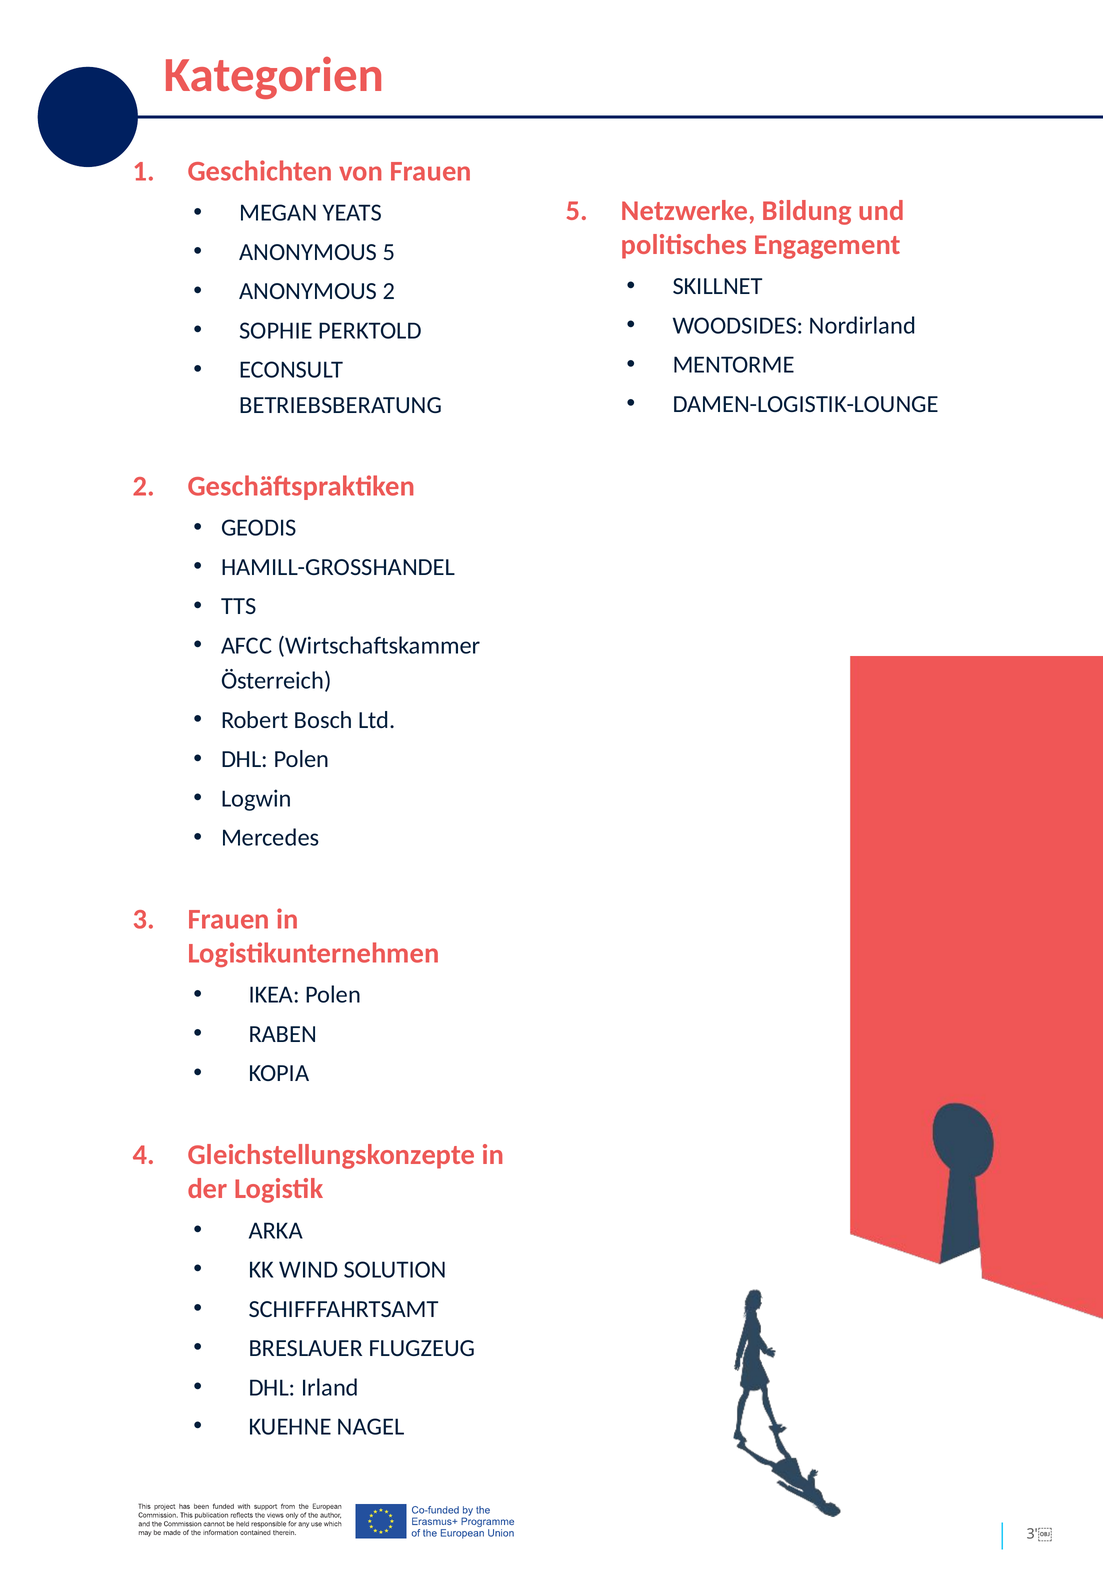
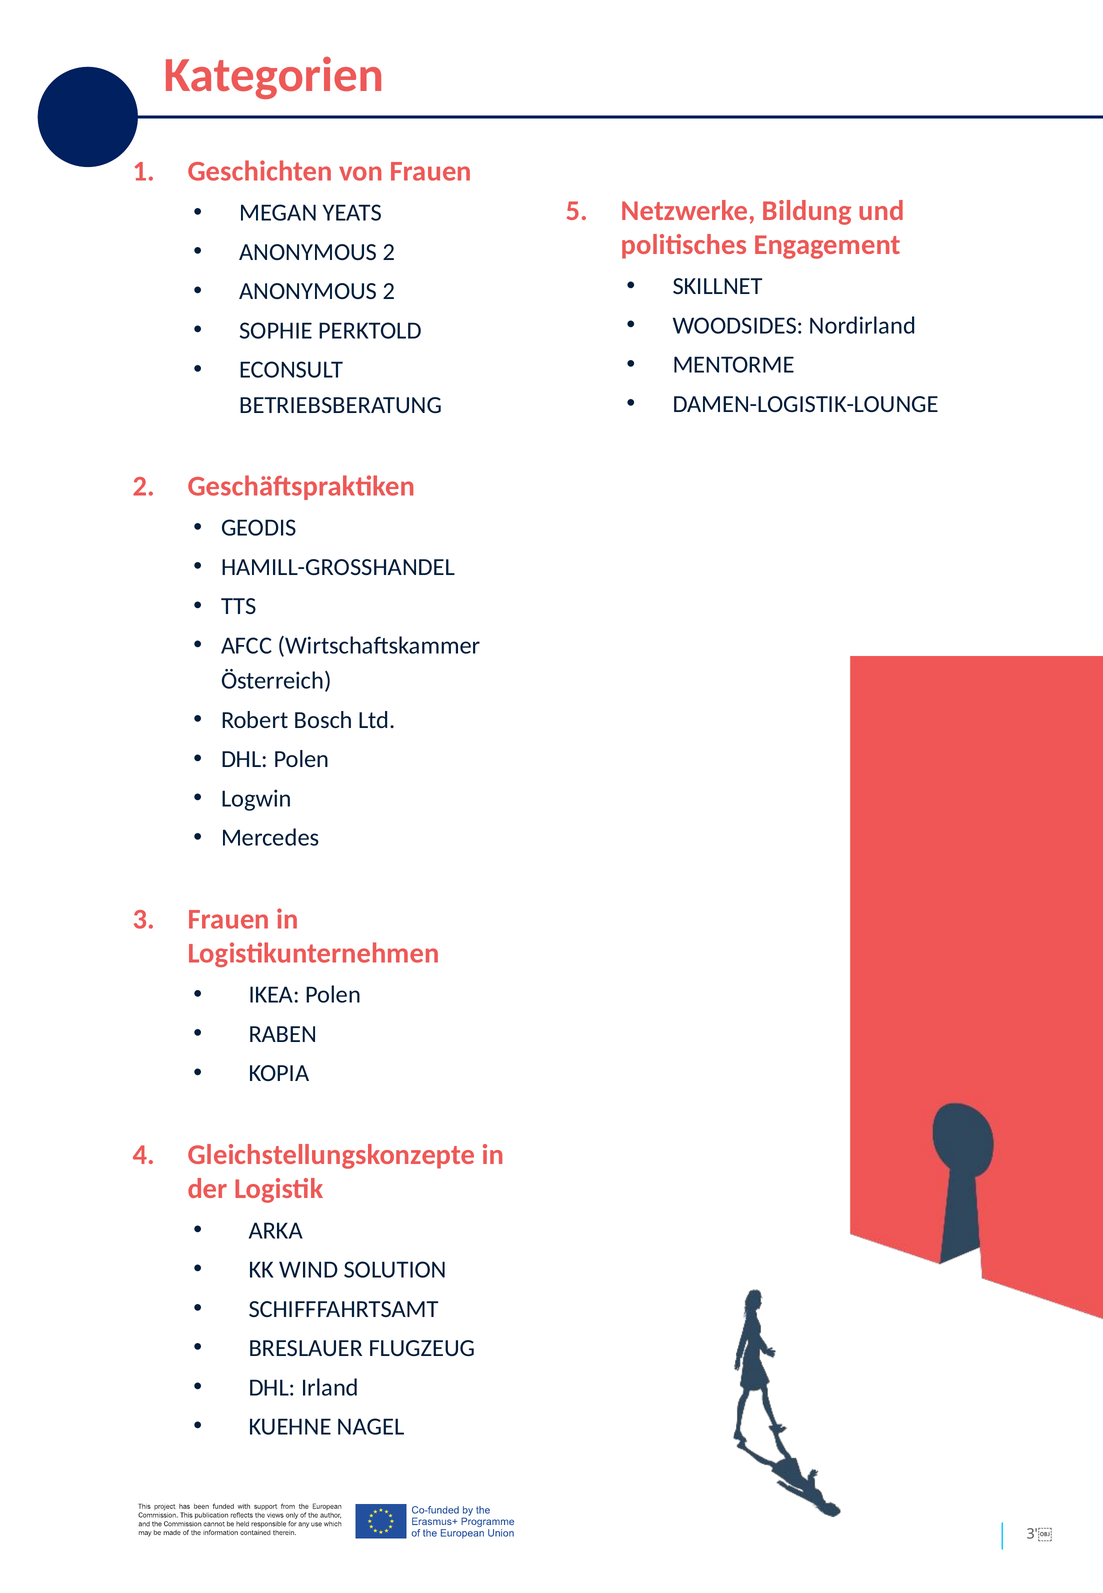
5 at (389, 252): 5 -> 2
